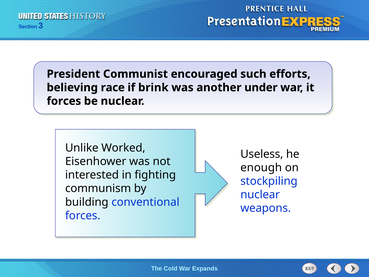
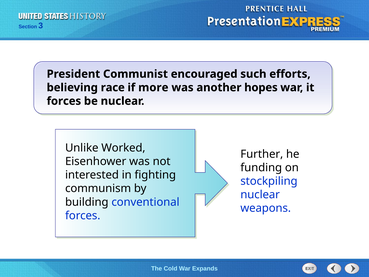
brink: brink -> more
under: under -> hopes
Useless: Useless -> Further
enough: enough -> funding
